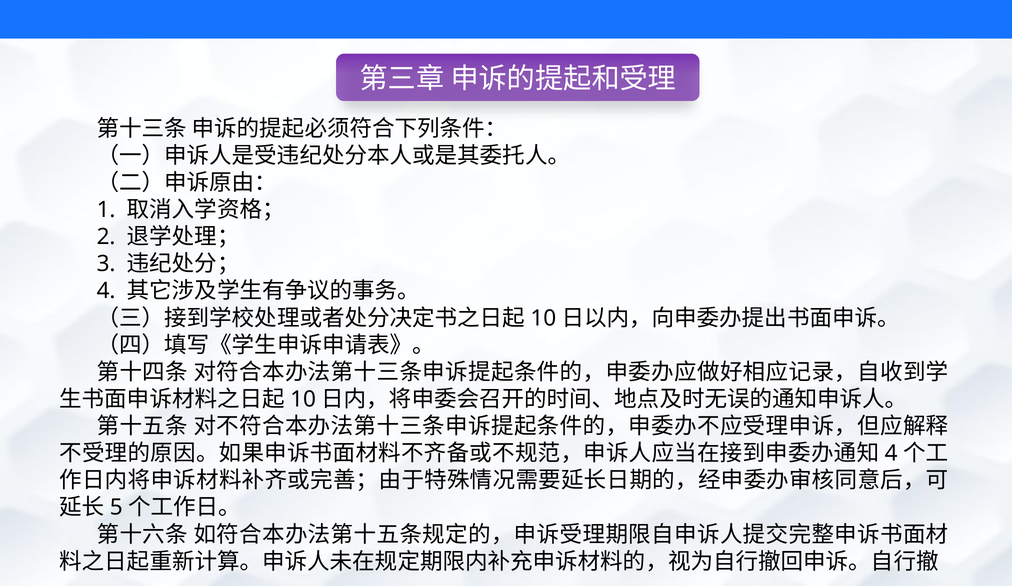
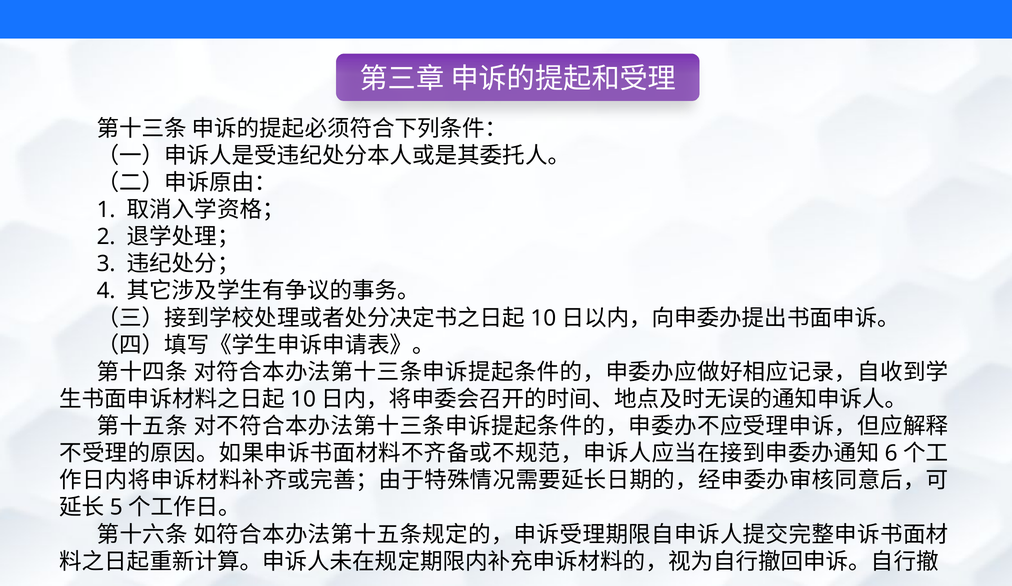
4 at (891, 453): 4 -> 6
